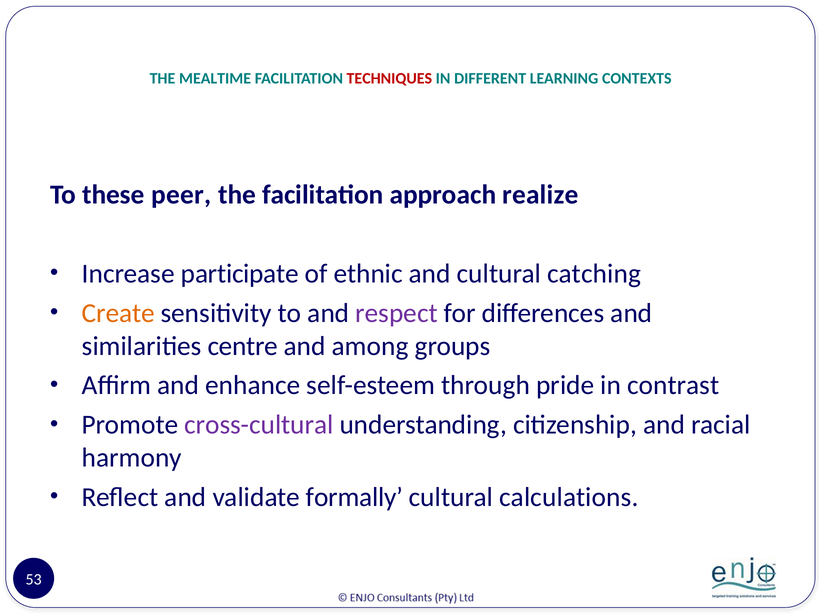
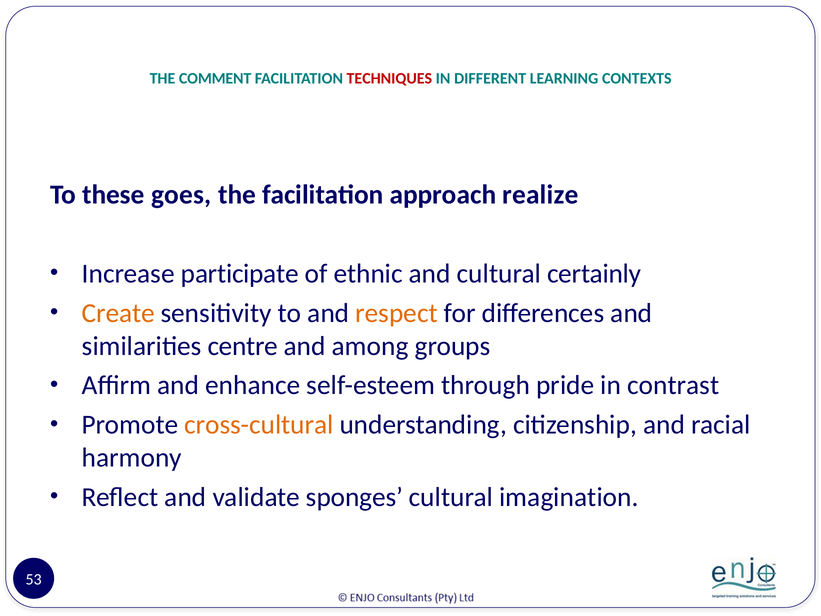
MEALTIME: MEALTIME -> COMMENT
peer: peer -> goes
catching: catching -> certainly
respect colour: purple -> orange
cross-cultural colour: purple -> orange
formally: formally -> sponges
calculations: calculations -> imagination
